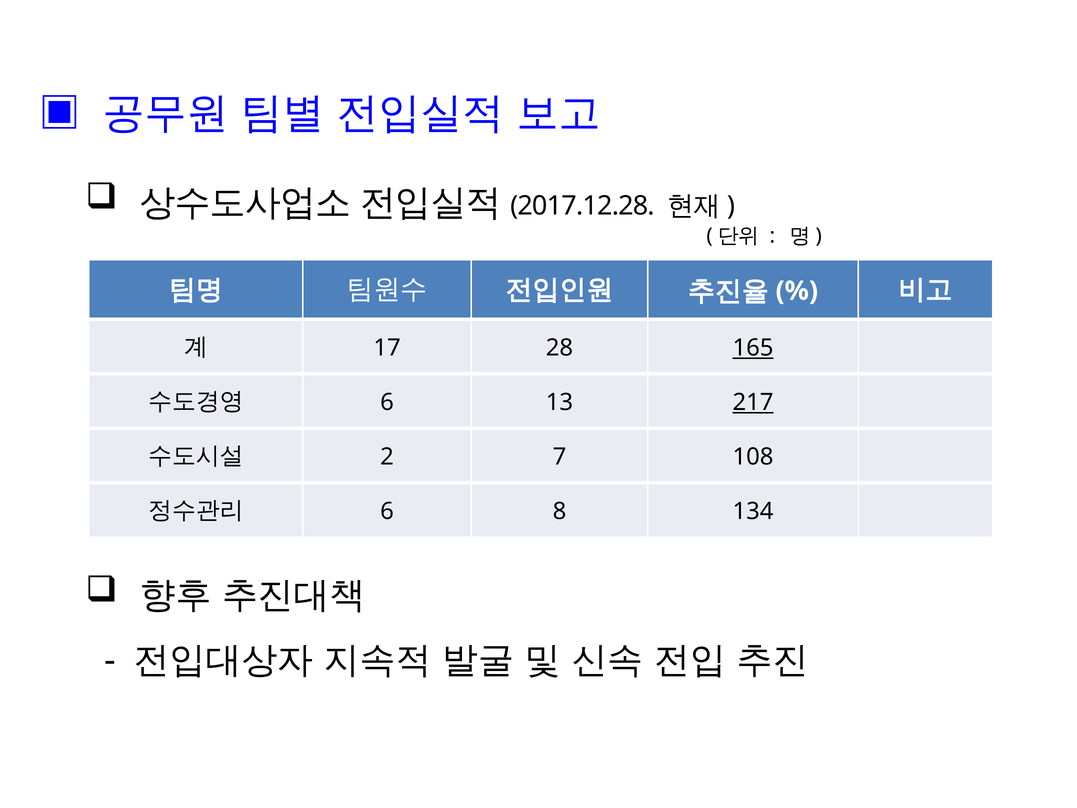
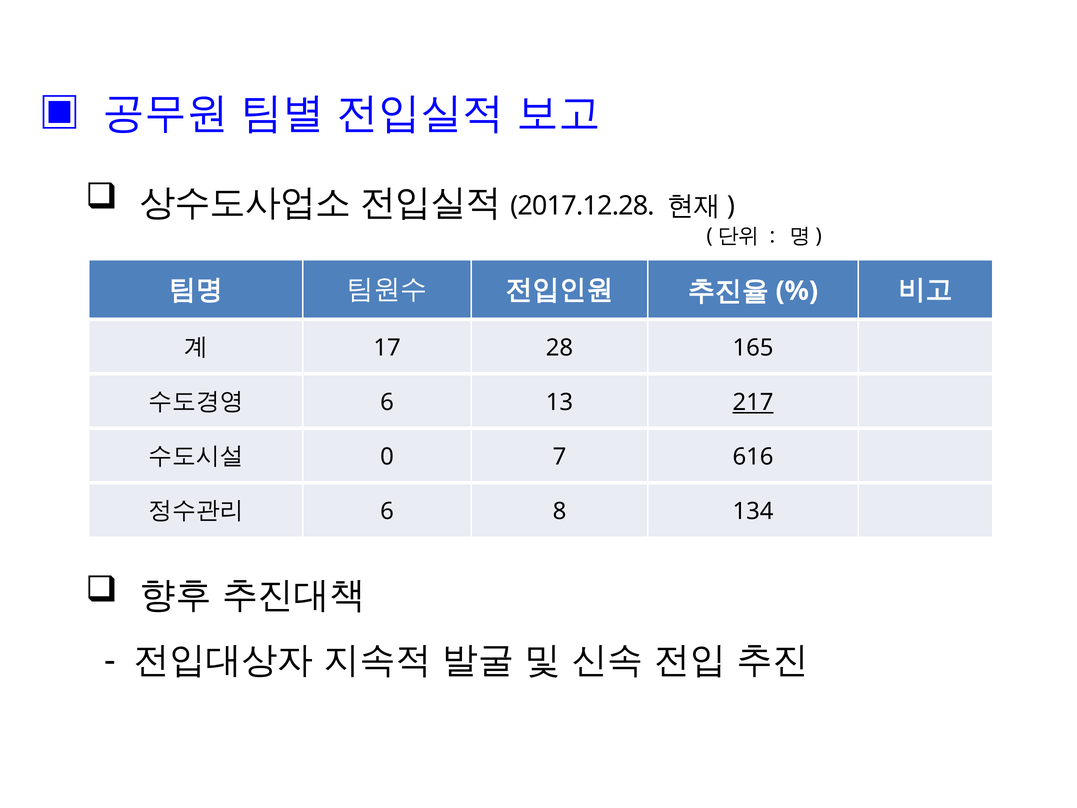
165 underline: present -> none
2: 2 -> 0
108: 108 -> 616
